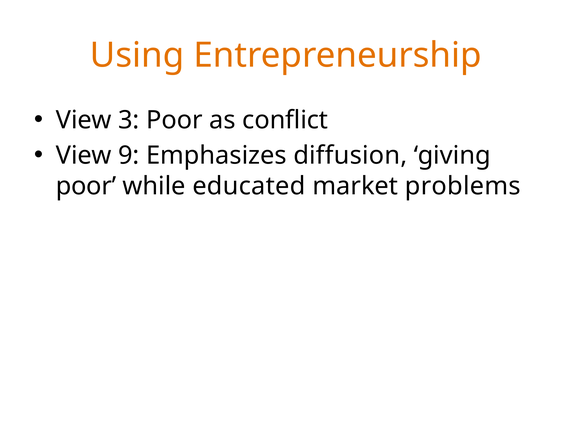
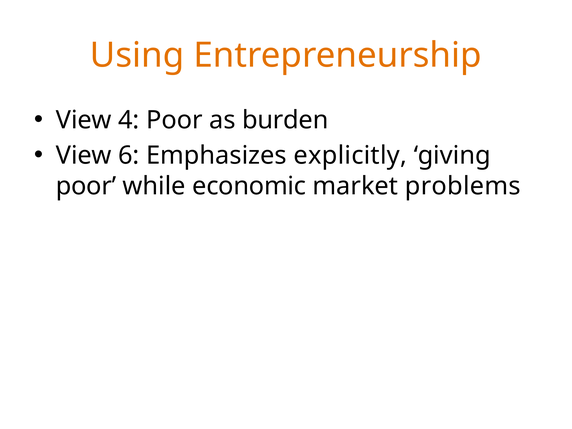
3: 3 -> 4
conflict: conflict -> burden
9: 9 -> 6
diffusion: diffusion -> explicitly
educated: educated -> economic
